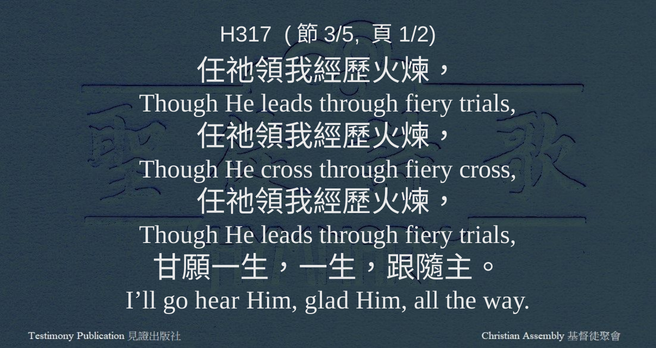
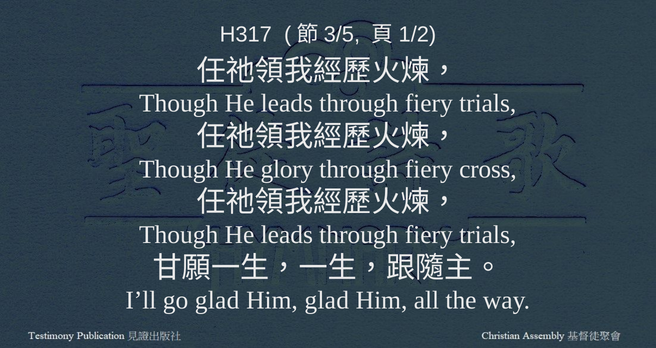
He cross: cross -> glory
go hear: hear -> glad
